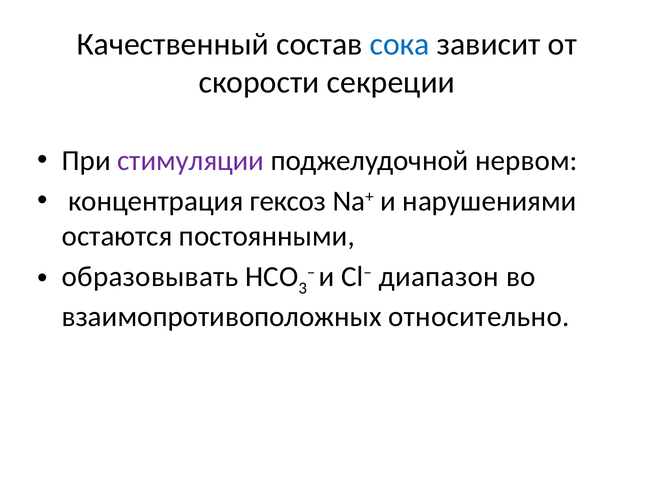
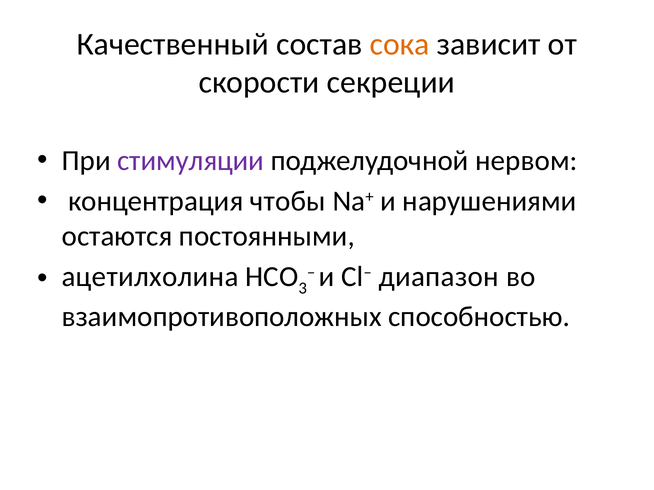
сока colour: blue -> orange
гексоз: гексоз -> чтобы
образовывать: образовывать -> ацетилхолина
относительно: относительно -> способностью
